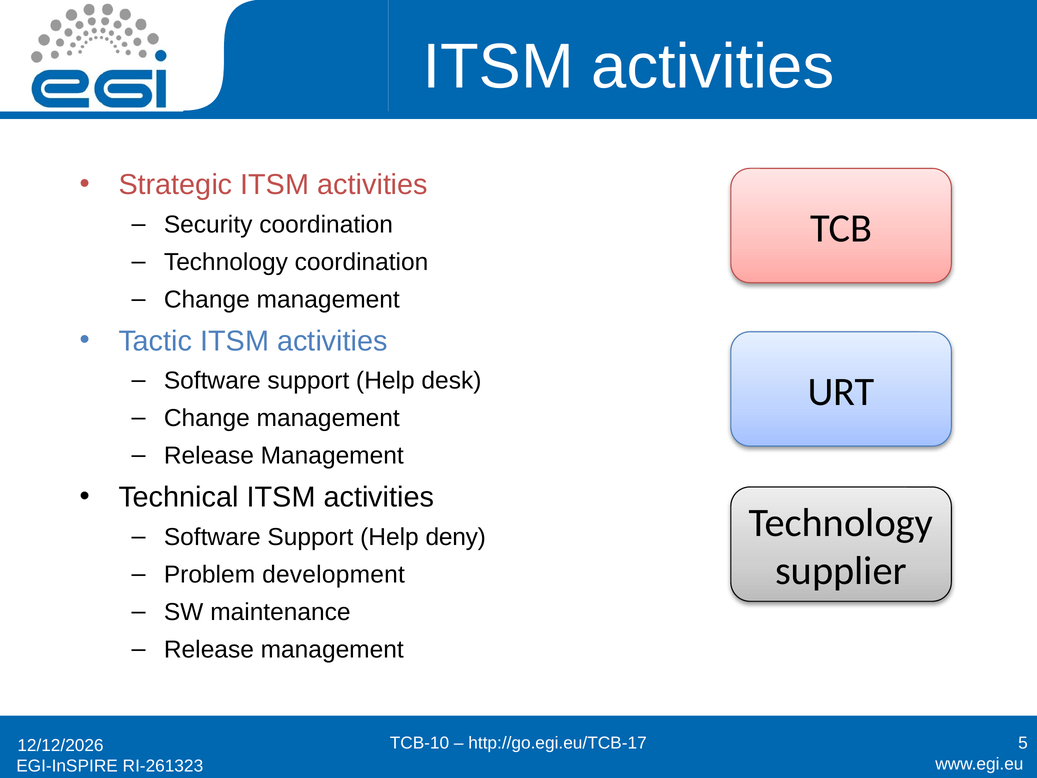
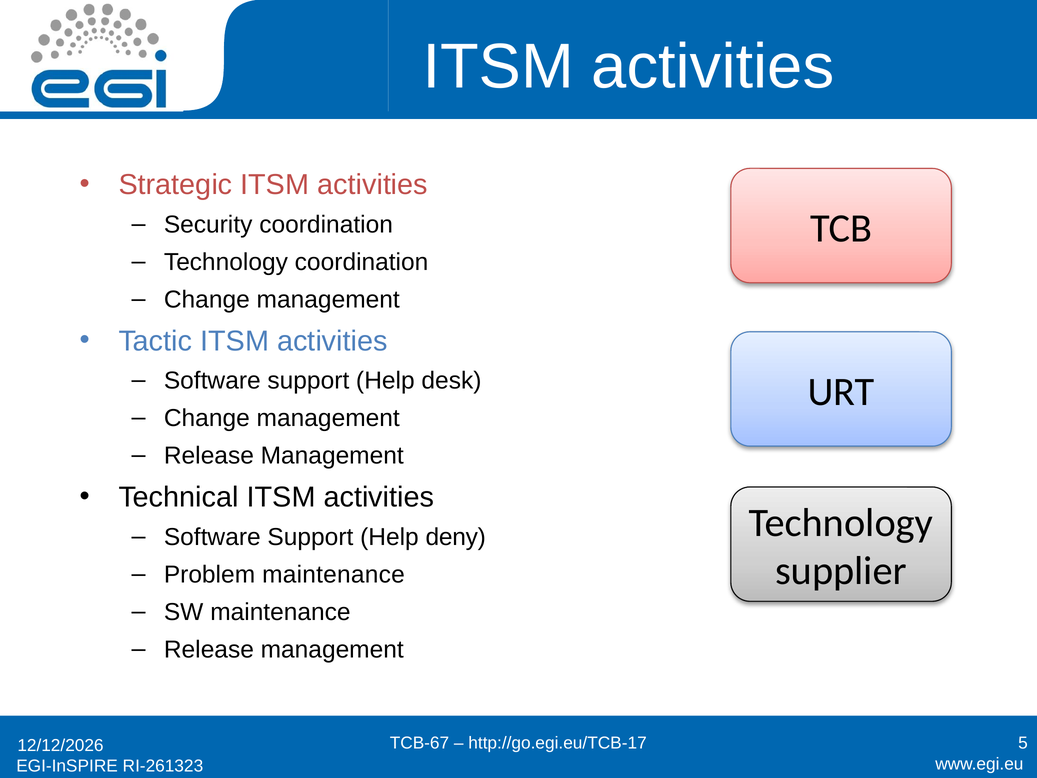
Problem development: development -> maintenance
TCB-10: TCB-10 -> TCB-67
